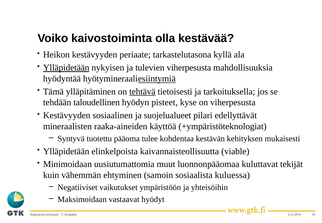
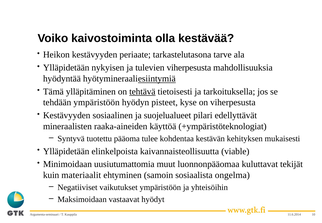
kyllä: kyllä -> tarve
Ylläpidetään at (66, 68) underline: present -> none
tehdään taloudellinen: taloudellinen -> ympäristöön
vähemmän: vähemmän -> materiaalit
kuluessa: kuluessa -> ongelma
